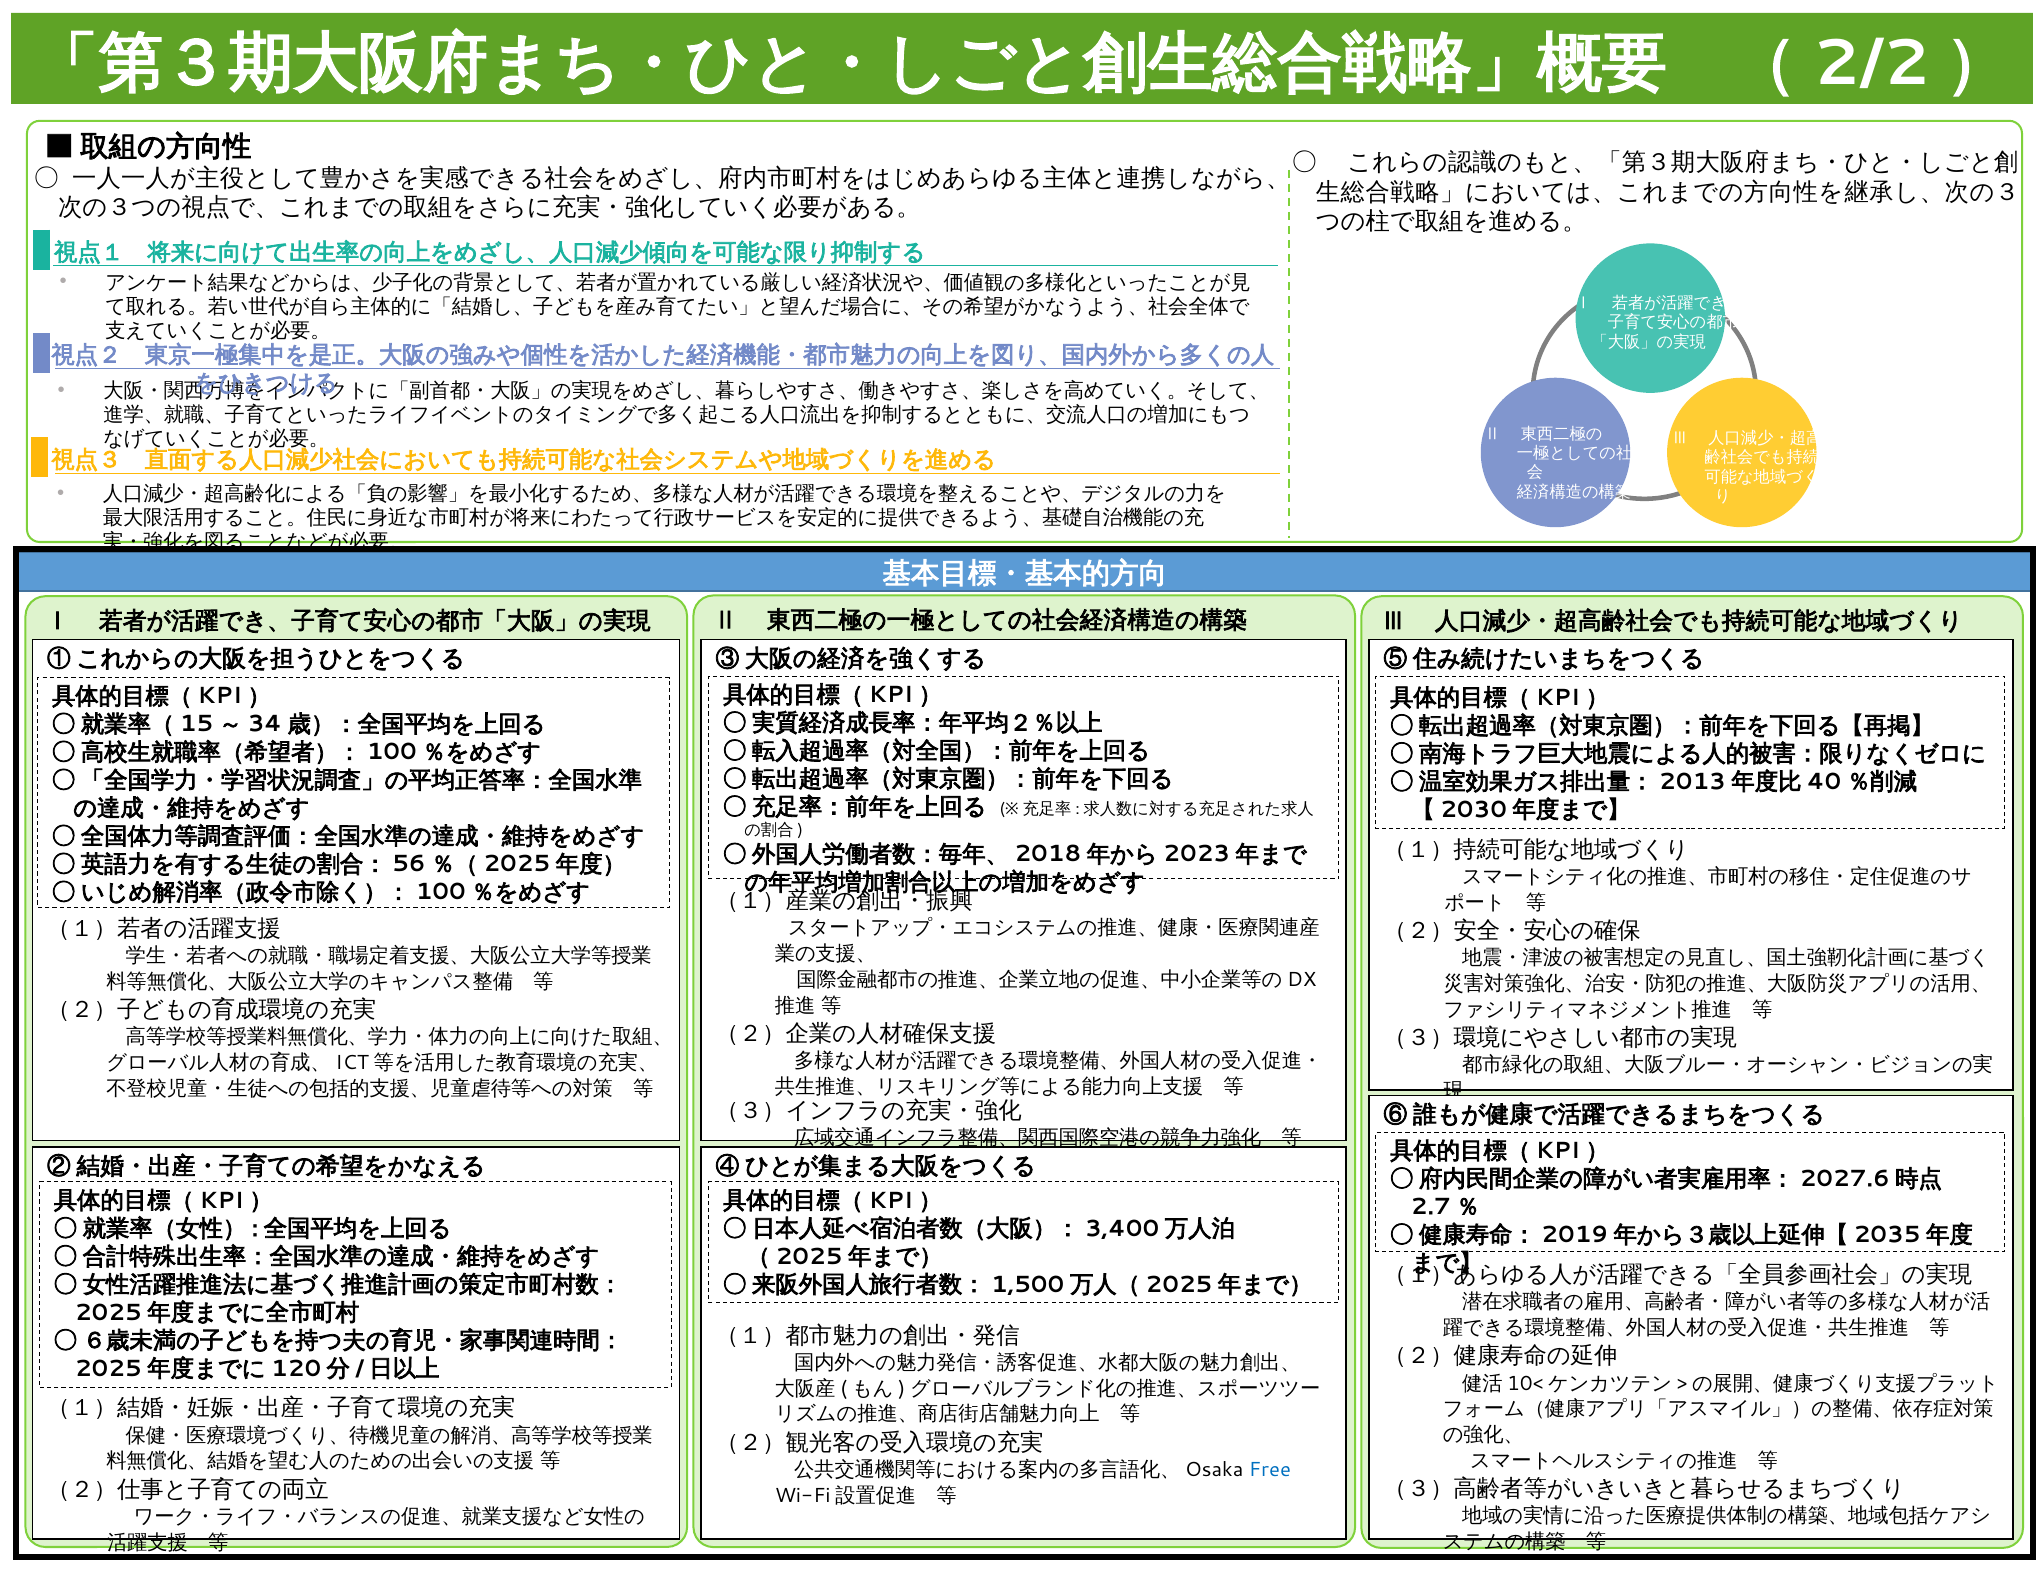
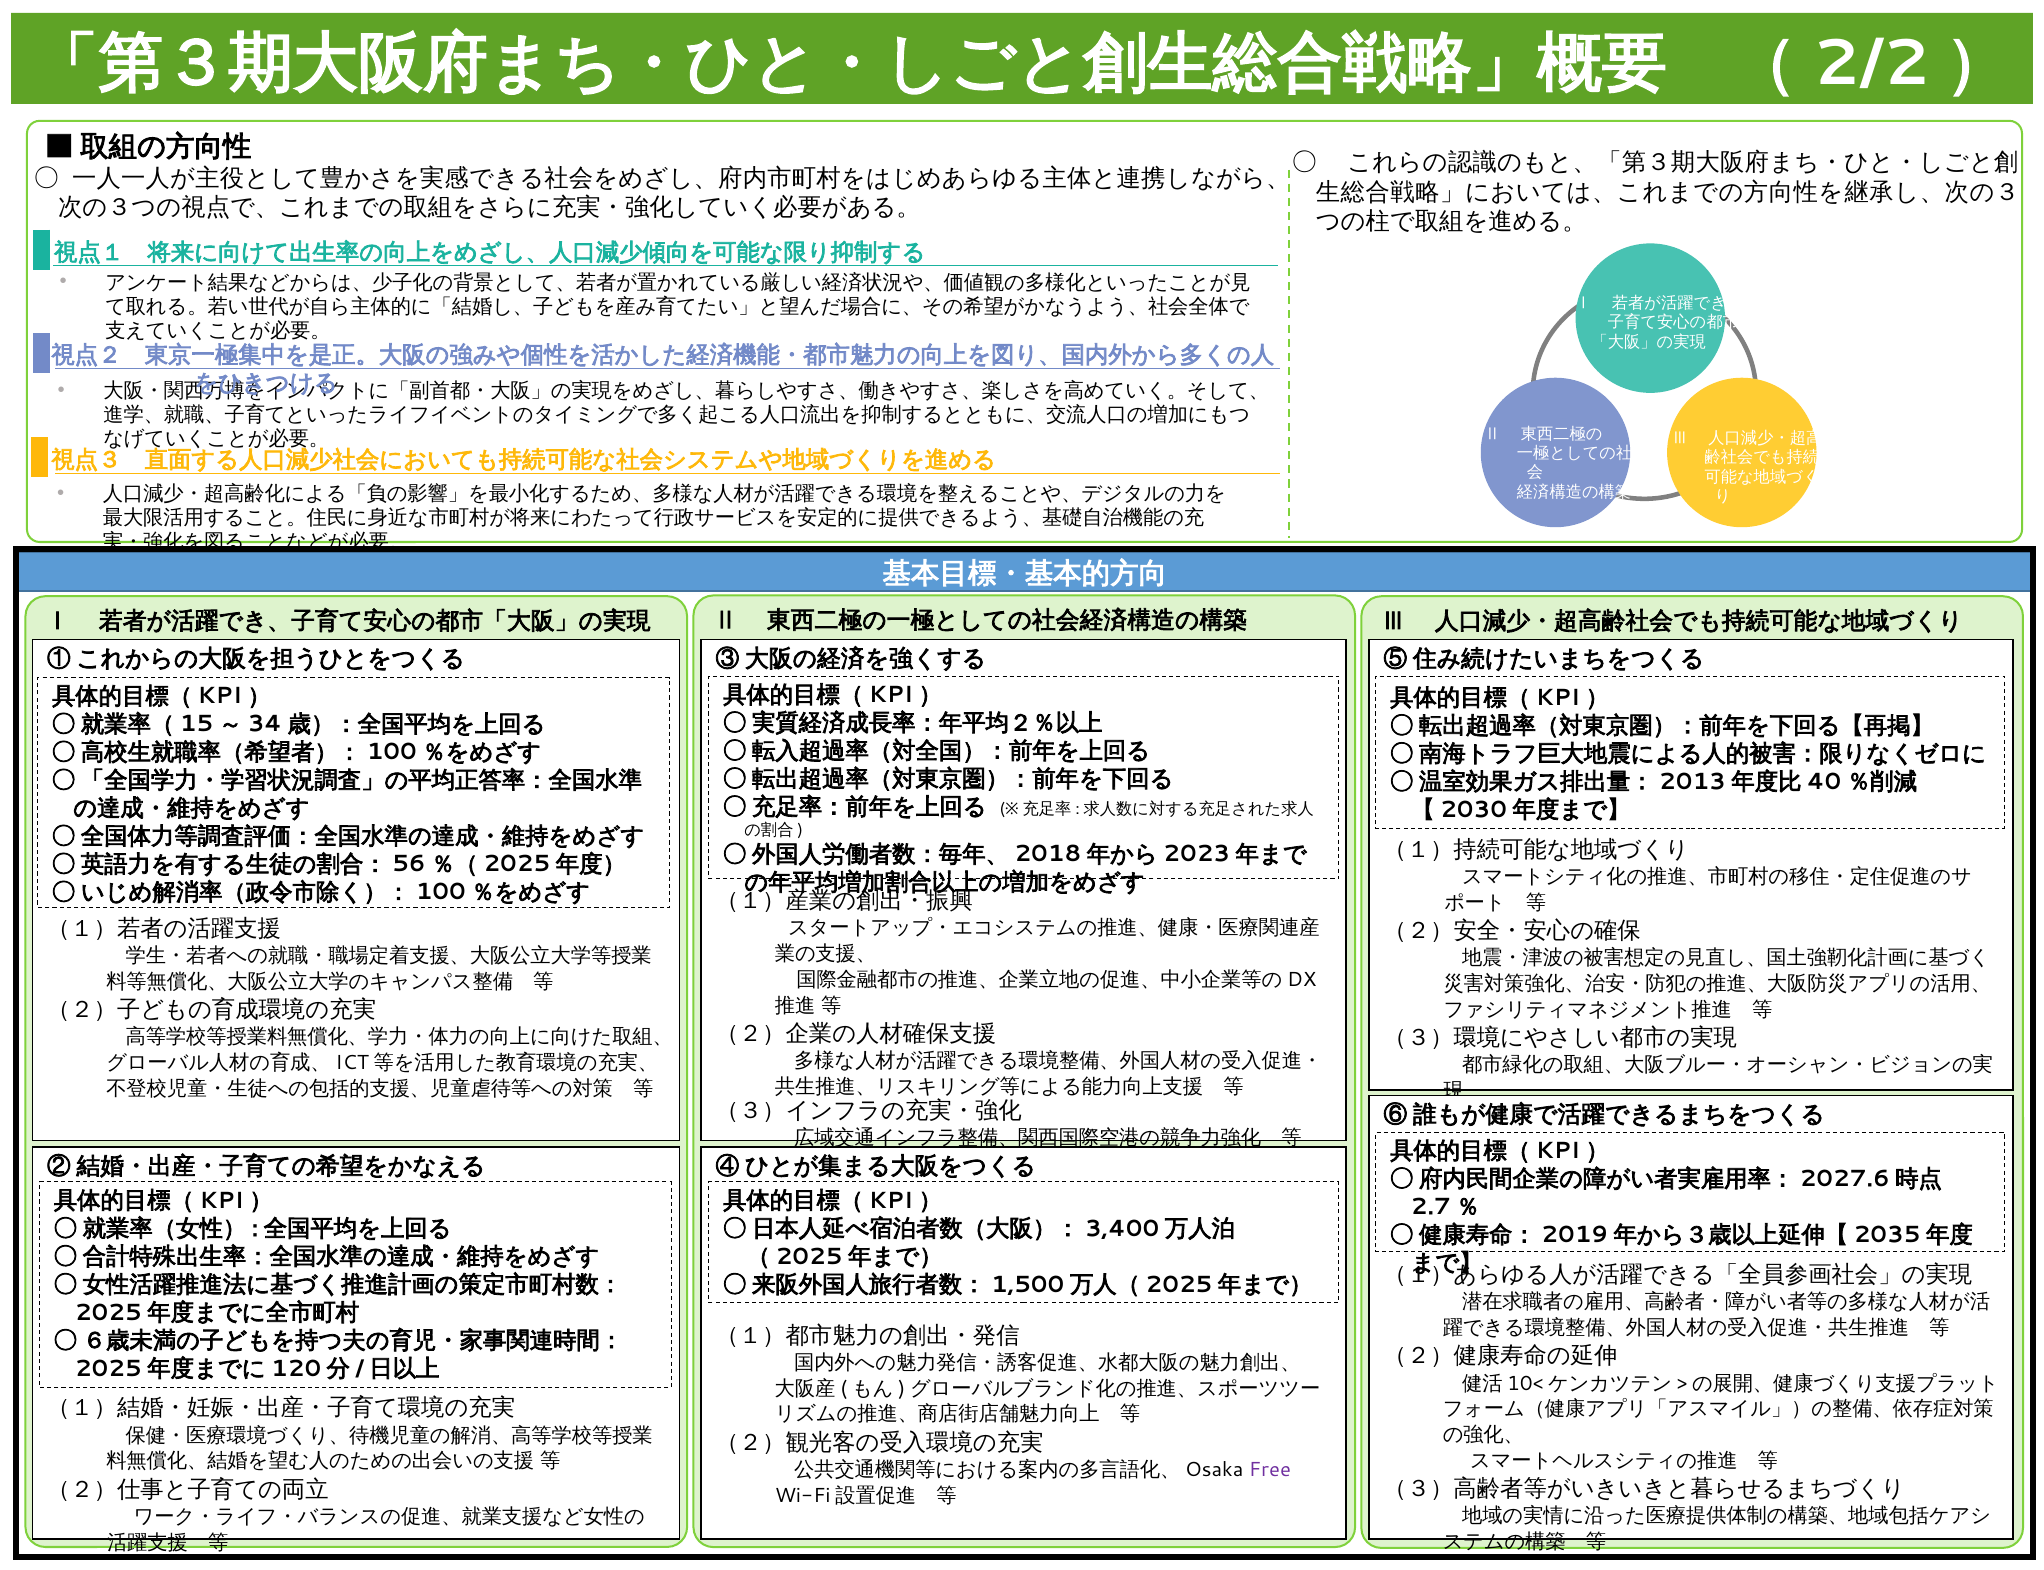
Free colour: blue -> purple
